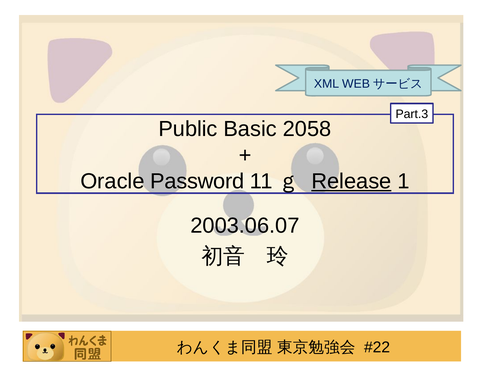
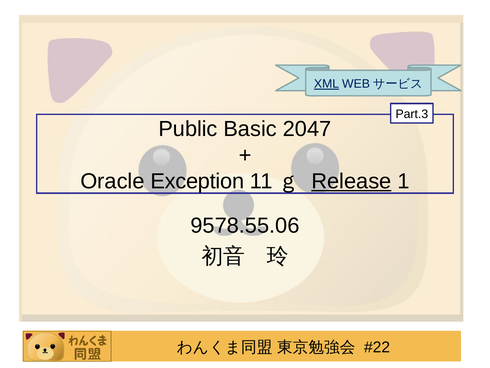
XML underline: none -> present
2058: 2058 -> 2047
Password: Password -> Exception
2003.06.07: 2003.06.07 -> 9578.55.06
